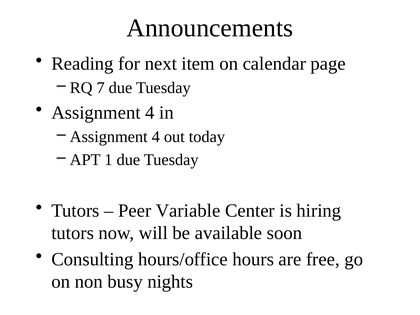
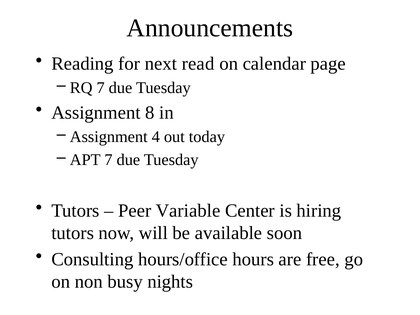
item: item -> read
4 at (150, 113): 4 -> 8
APT 1: 1 -> 7
